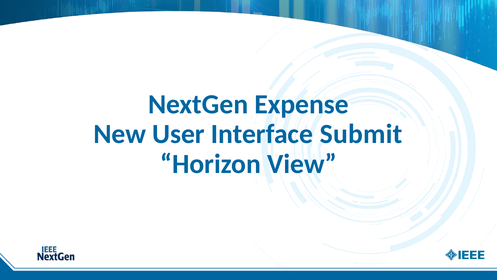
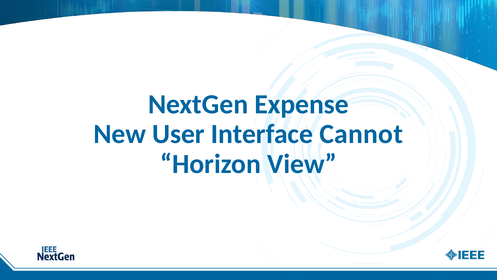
Submit: Submit -> Cannot
